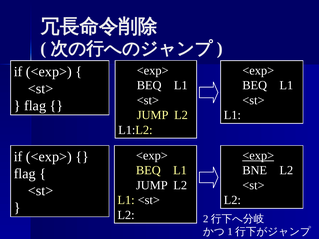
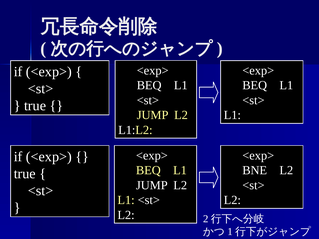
flag at (35, 106): flag -> true
<exp> at (258, 156) underline: present -> none
flag at (25, 174): flag -> true
